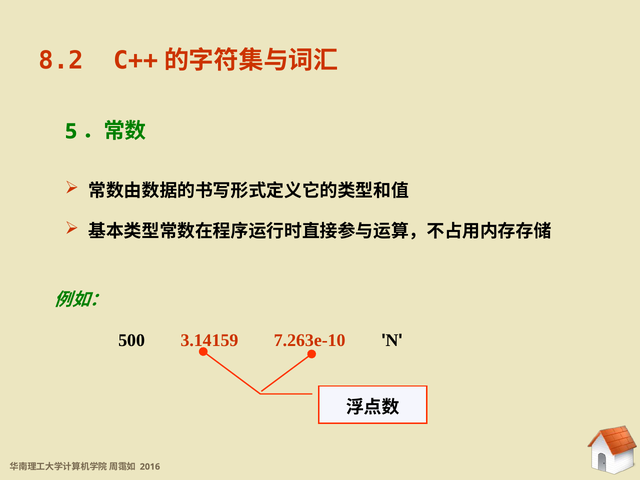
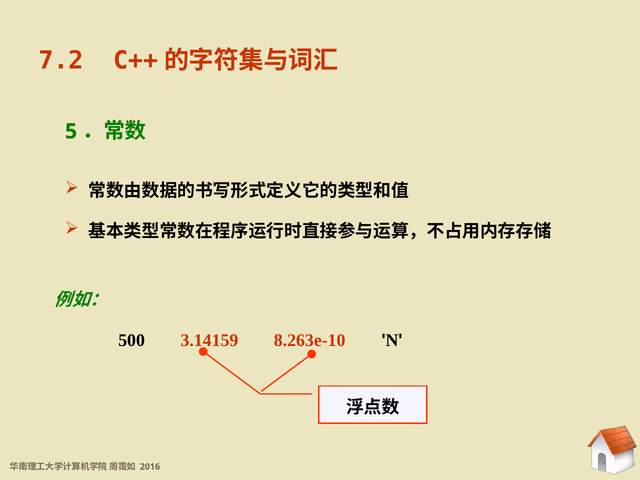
8.2: 8.2 -> 7.2
7.263e-10: 7.263e-10 -> 8.263e-10
